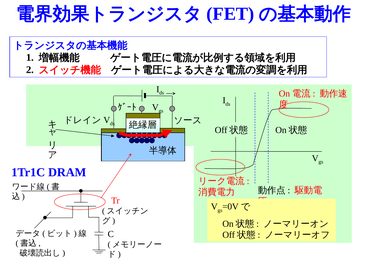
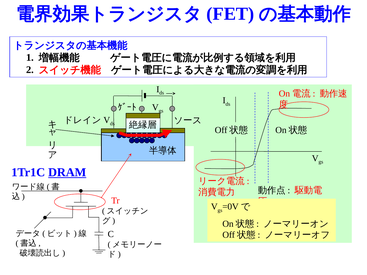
DRAM underline: none -> present
